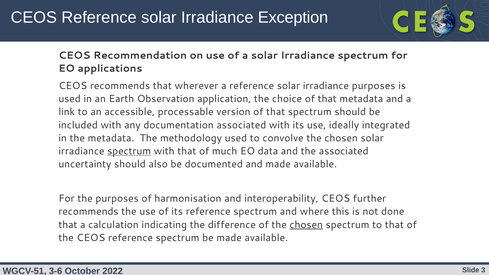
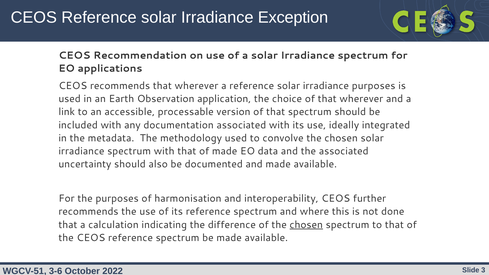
of that metadata: metadata -> wherever
spectrum at (129, 151) underline: present -> none
of much: much -> made
